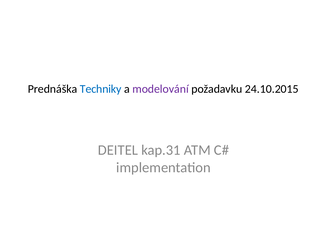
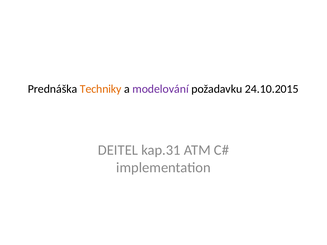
Techniky colour: blue -> orange
